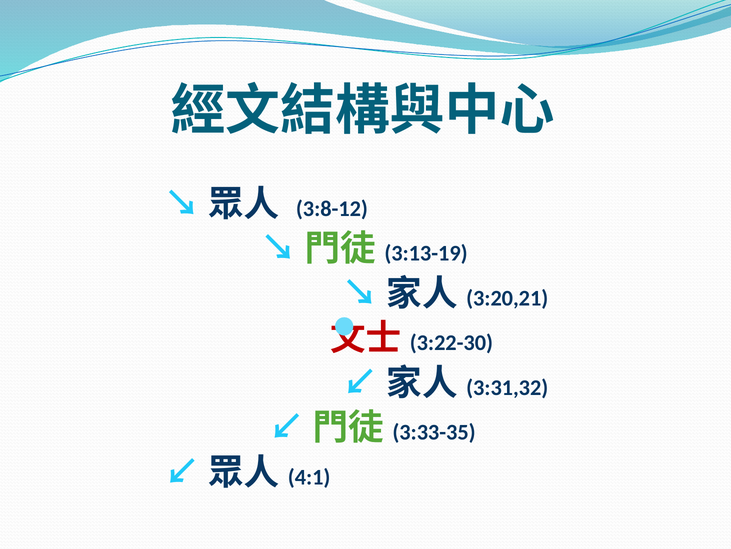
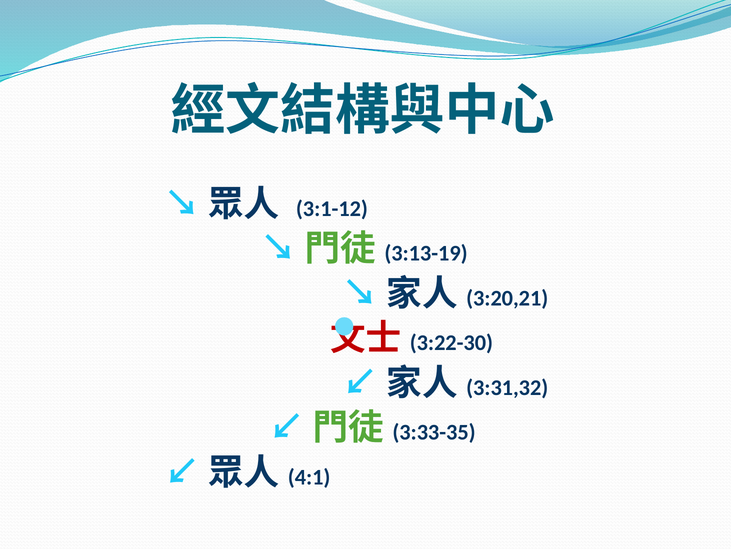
3:8-12: 3:8-12 -> 3:1-12
